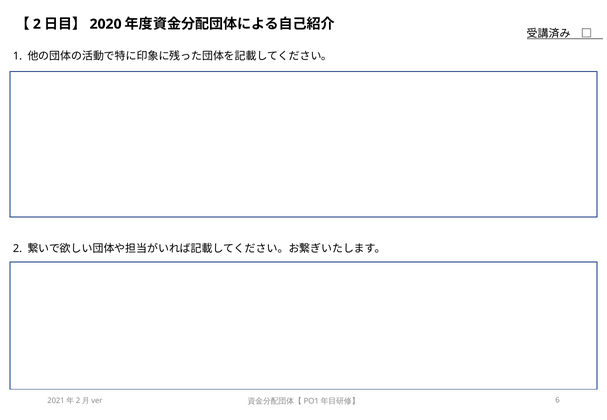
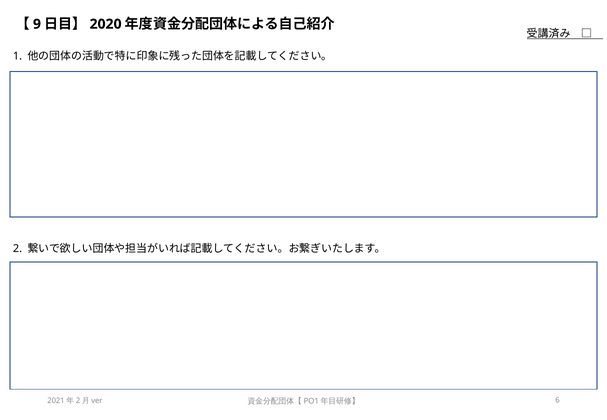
2 at (37, 24): 2 -> 9
